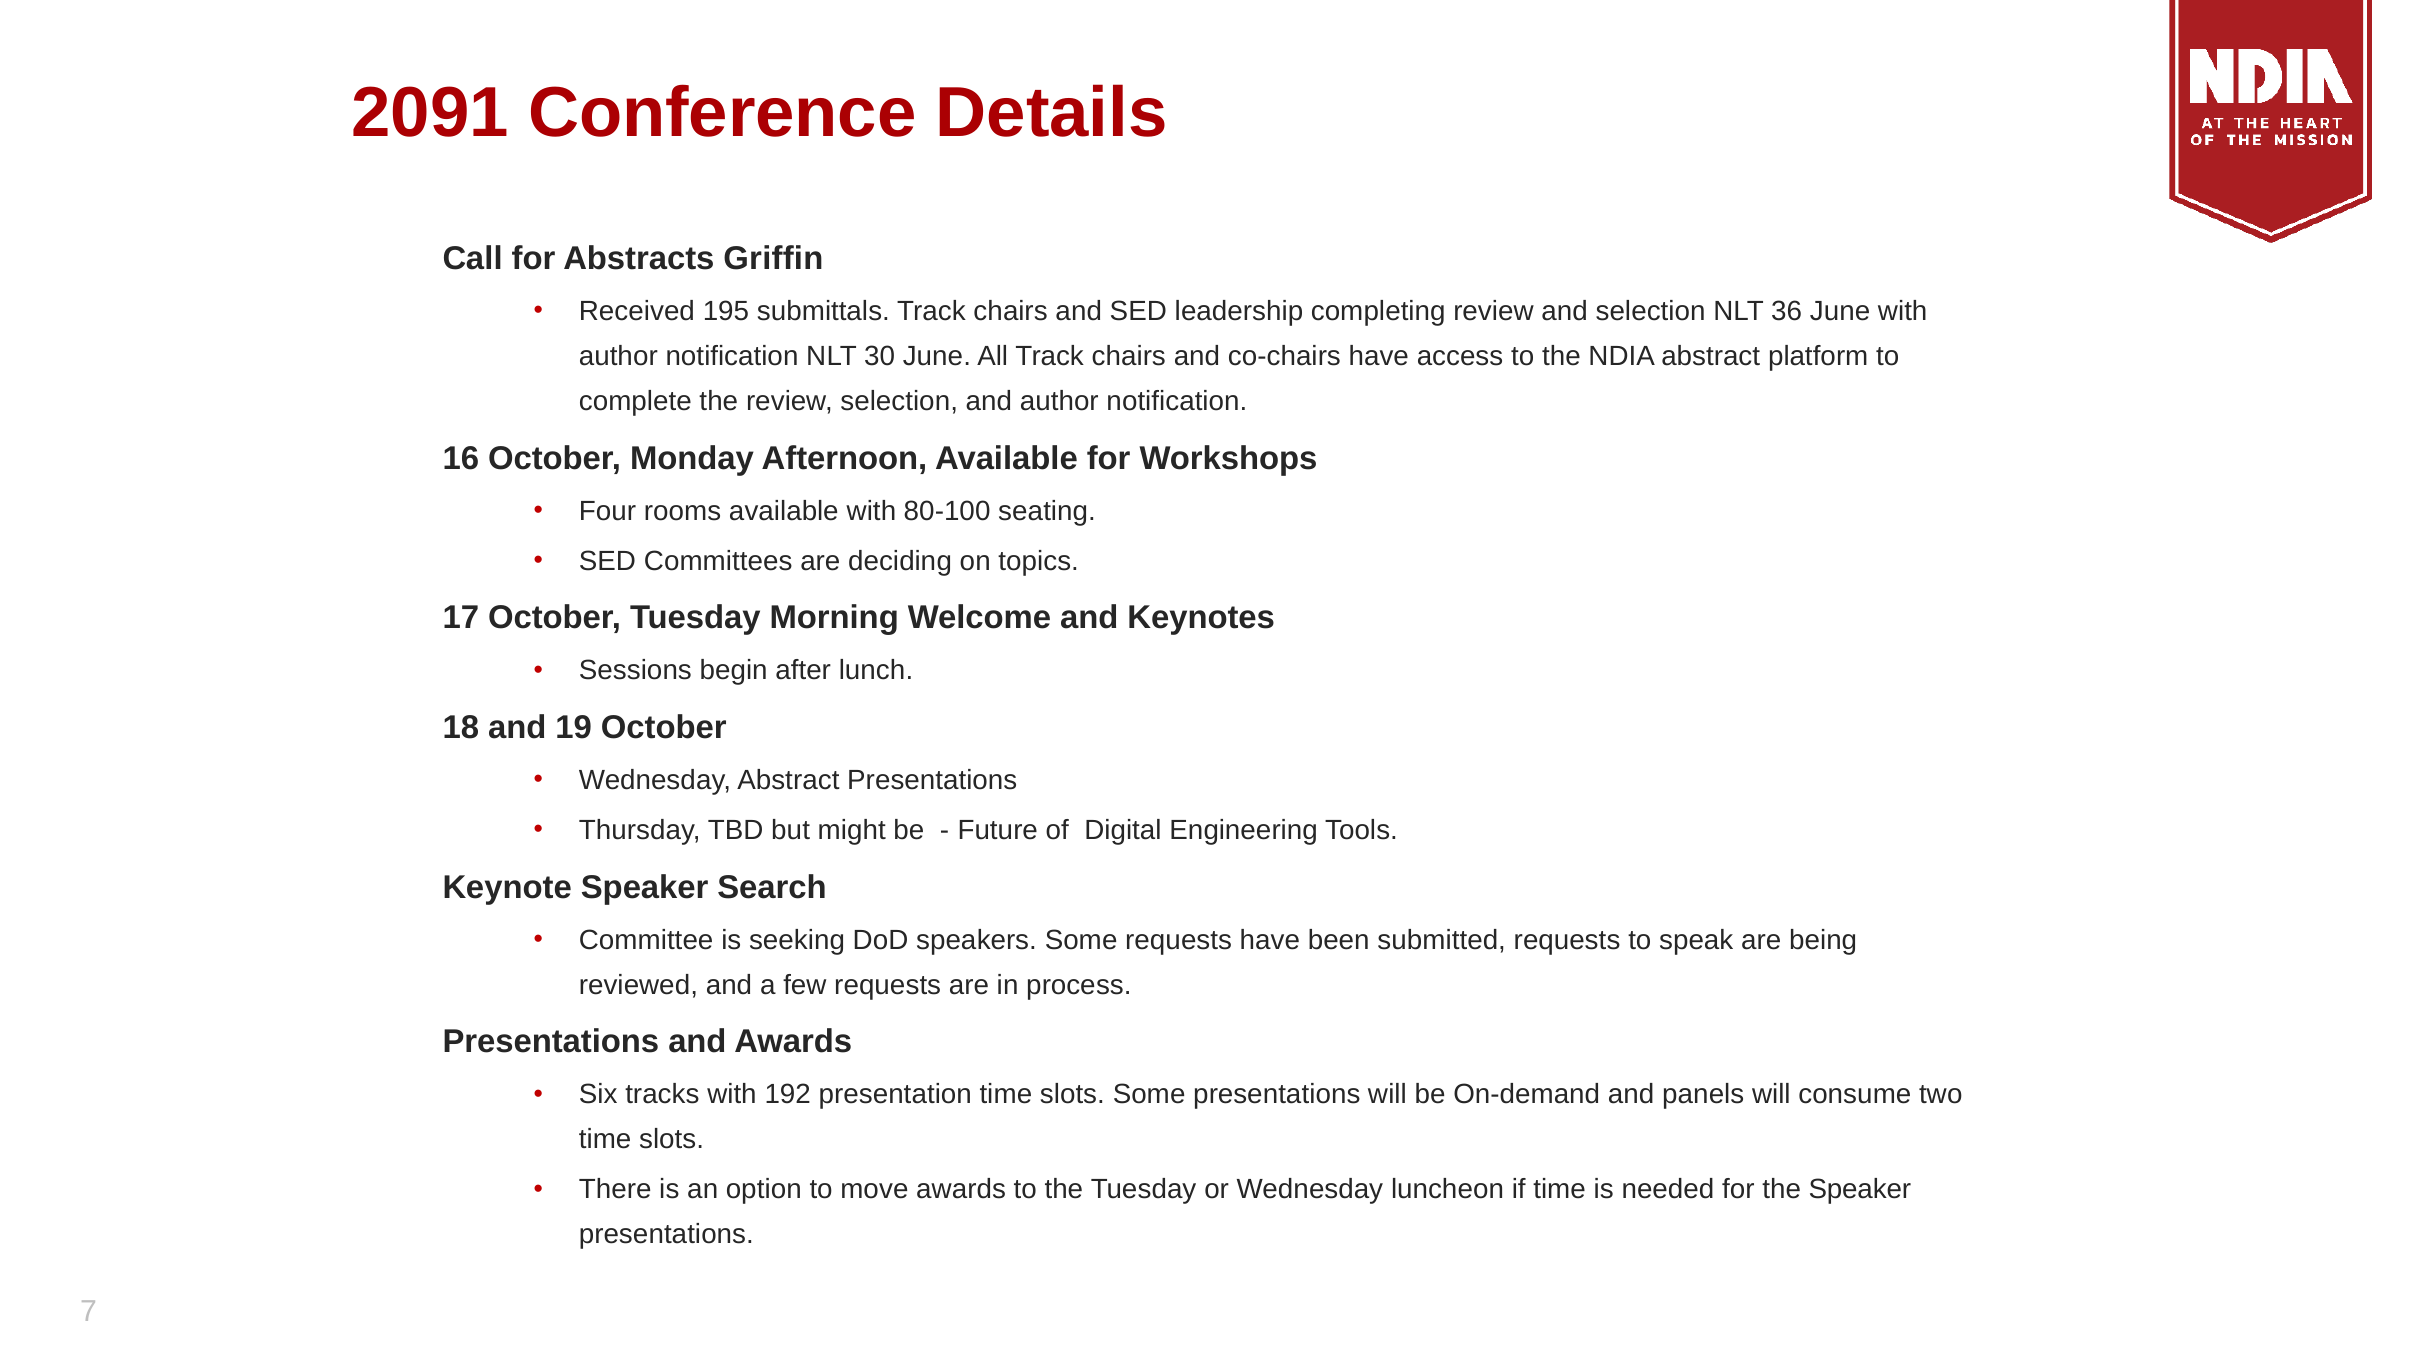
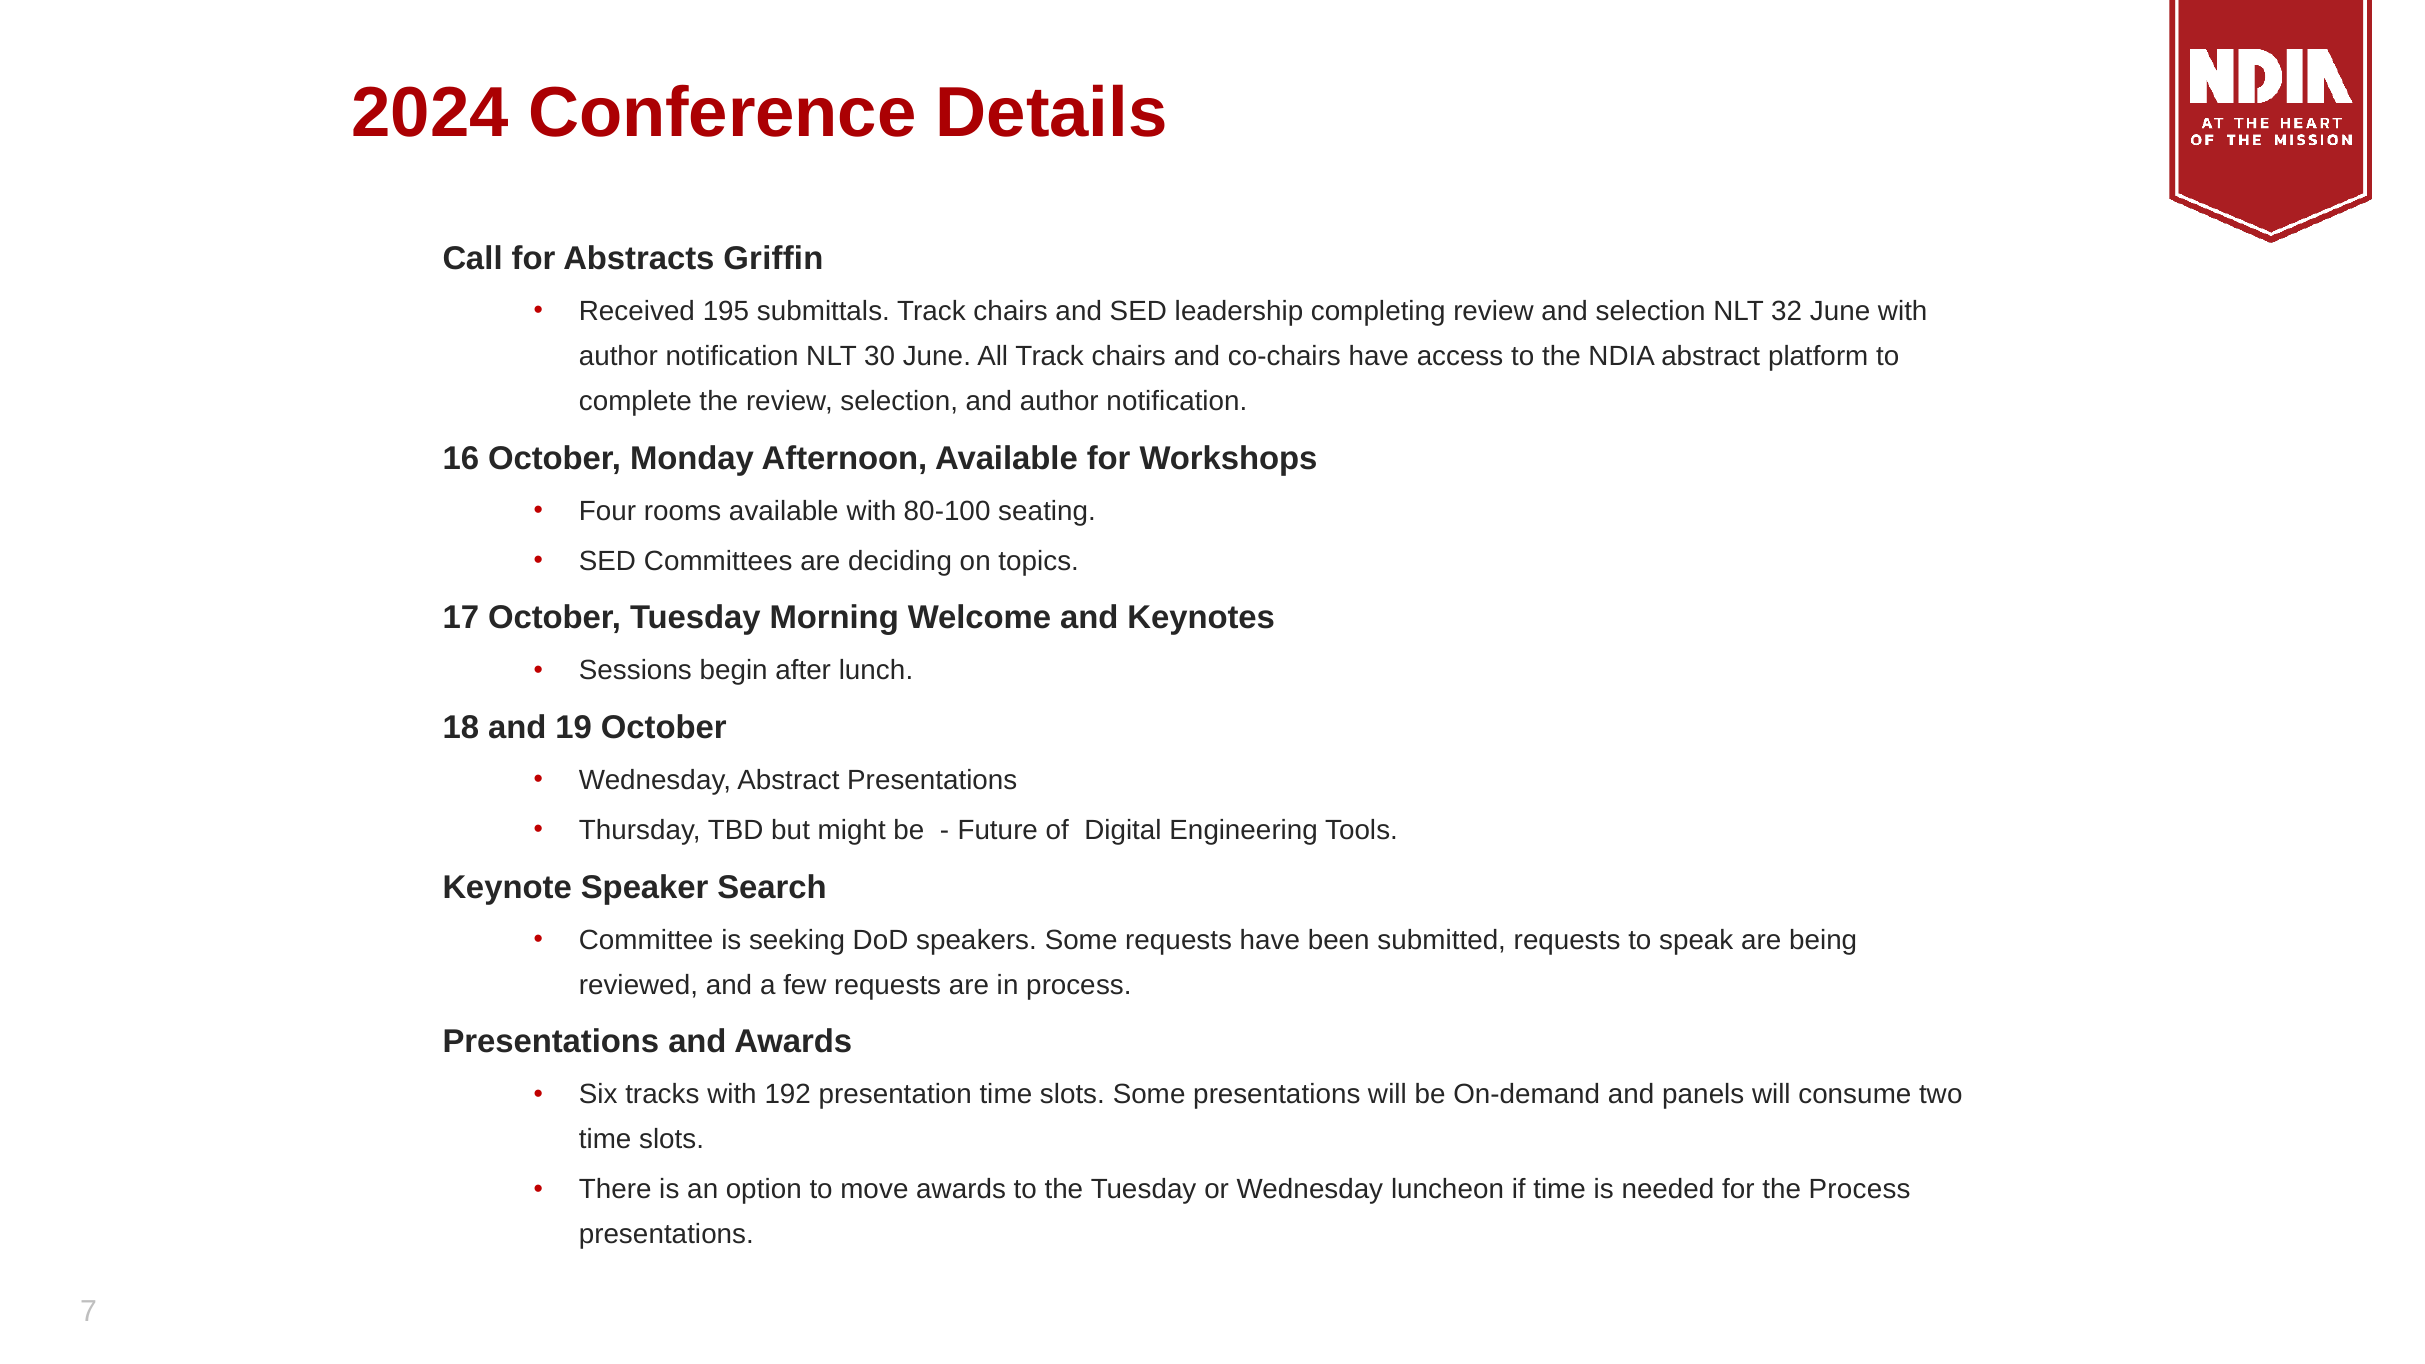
2091: 2091 -> 2024
36: 36 -> 32
the Speaker: Speaker -> Process
